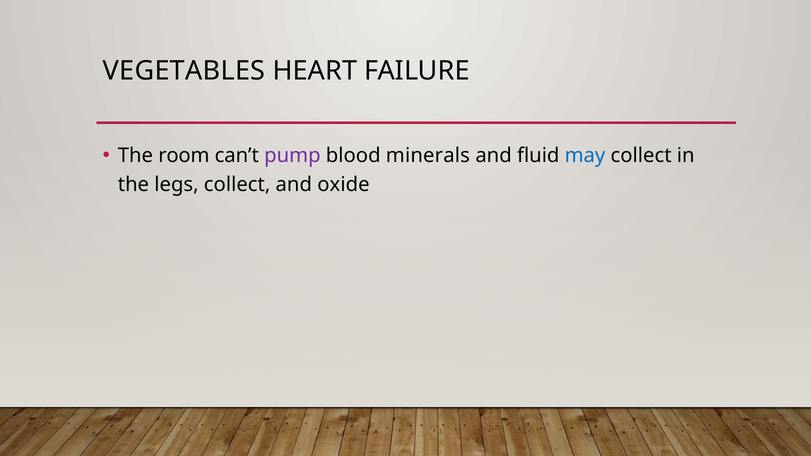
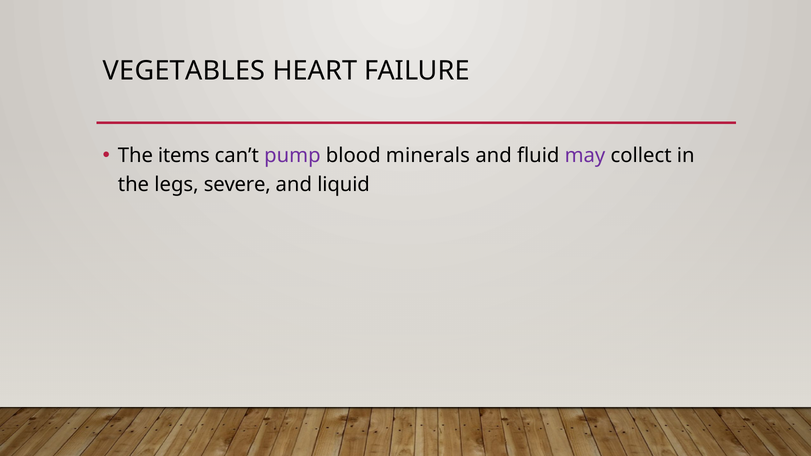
room: room -> items
may colour: blue -> purple
legs collect: collect -> severe
oxide: oxide -> liquid
